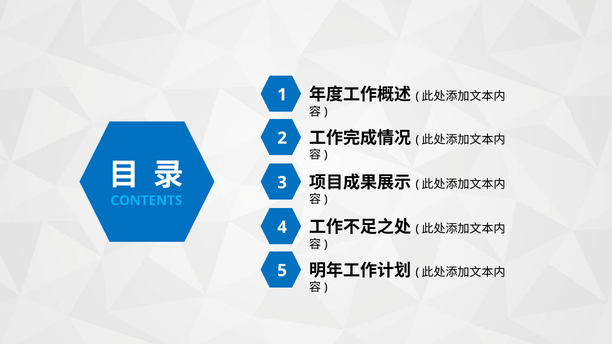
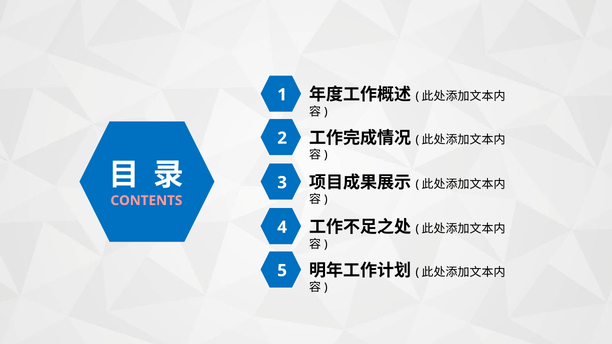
CONTENTS colour: light blue -> pink
